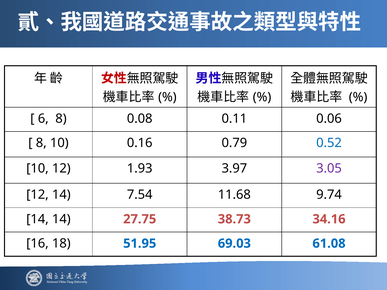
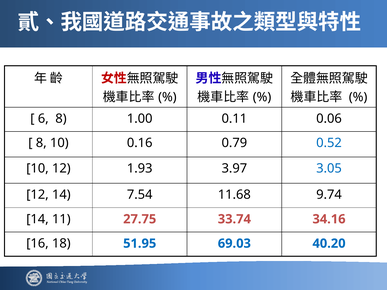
0.08: 0.08 -> 1.00
3.05 colour: purple -> blue
14 14: 14 -> 11
38.73: 38.73 -> 33.74
61.08: 61.08 -> 40.20
